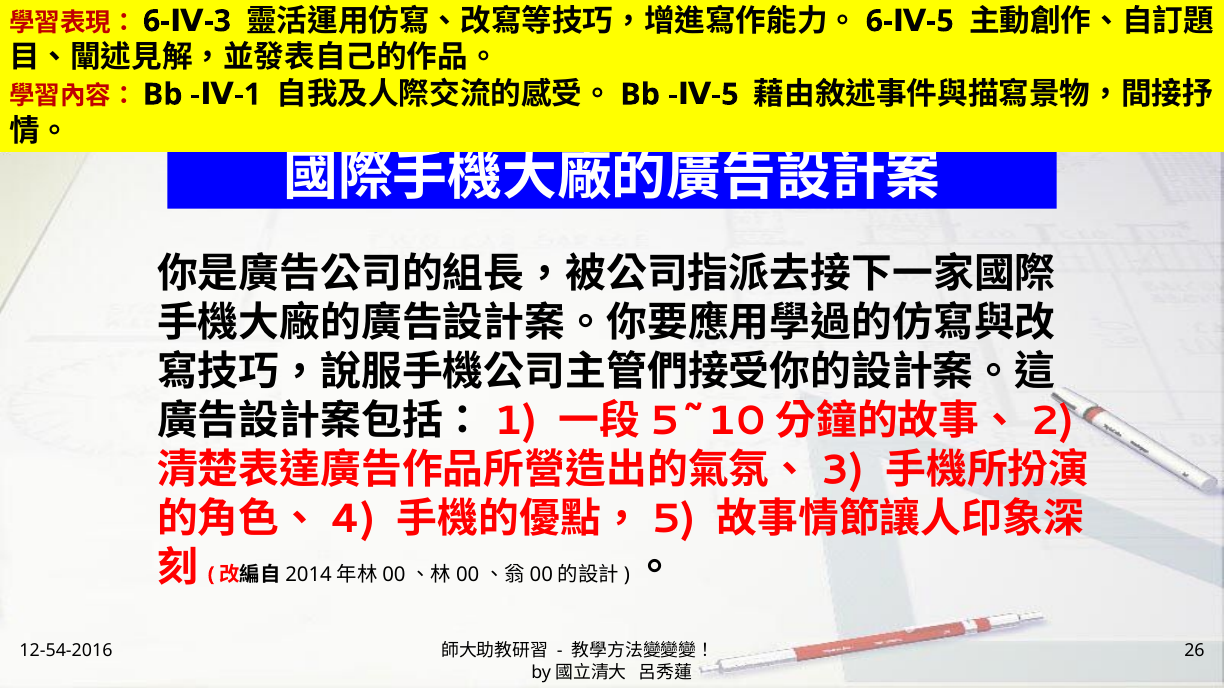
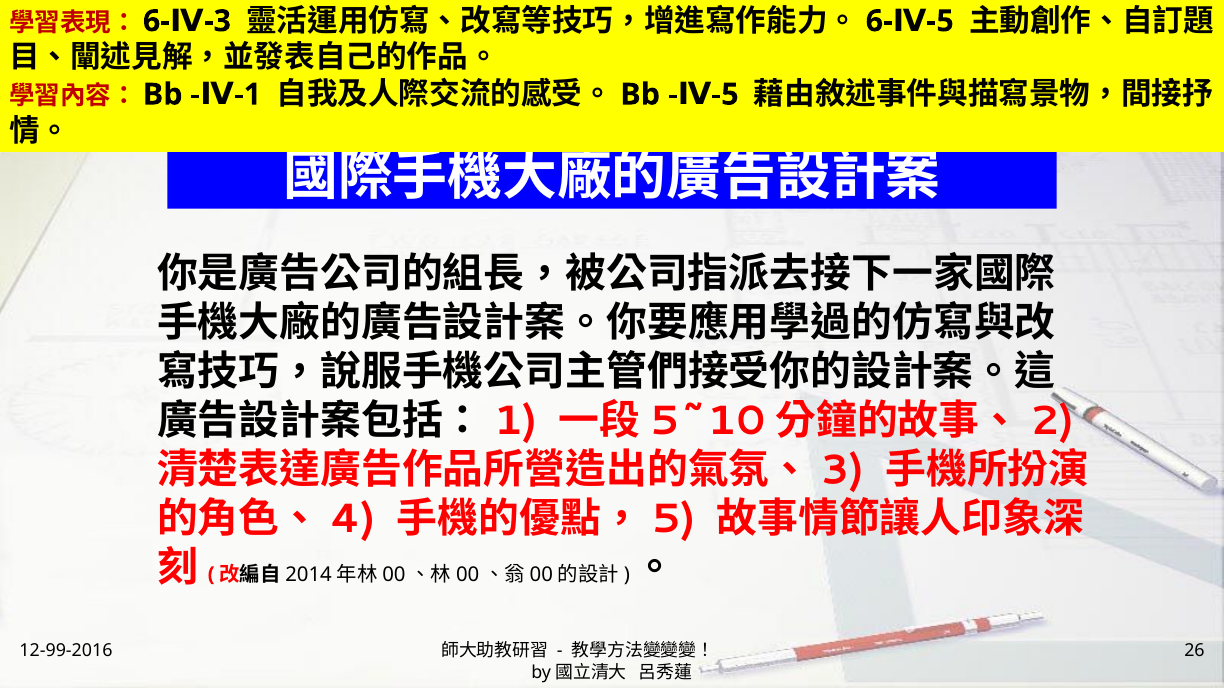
12-54-2016: 12-54-2016 -> 12-99-2016
